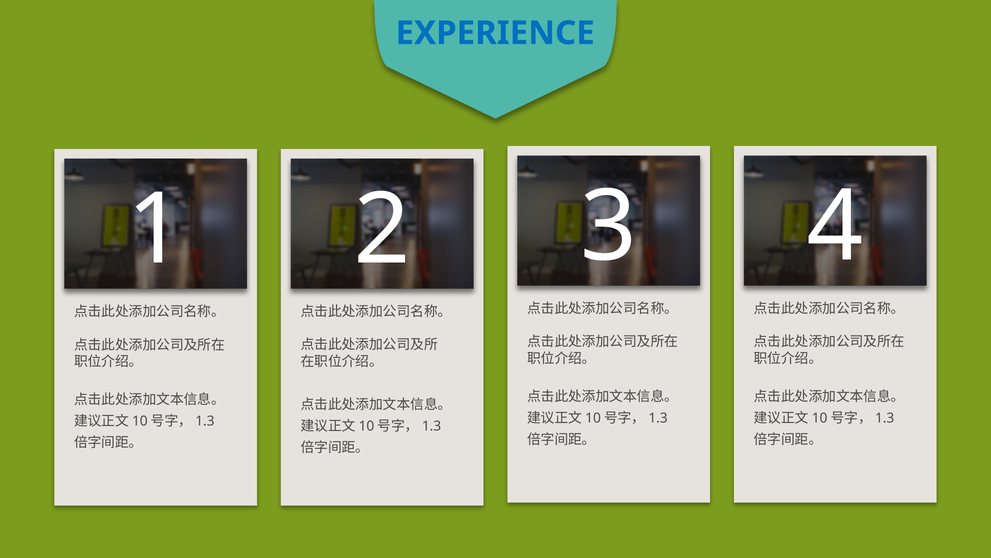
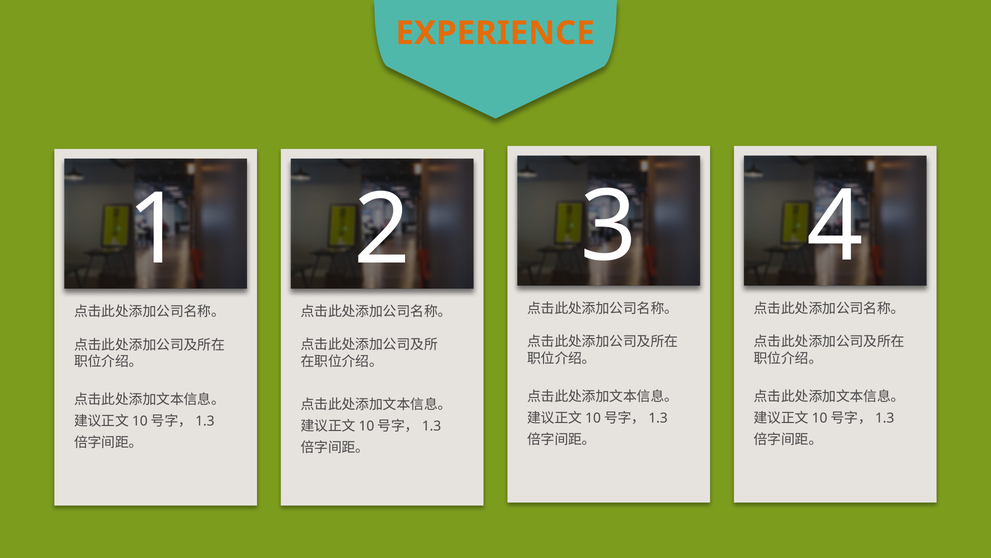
EXPERIENCE colour: blue -> orange
